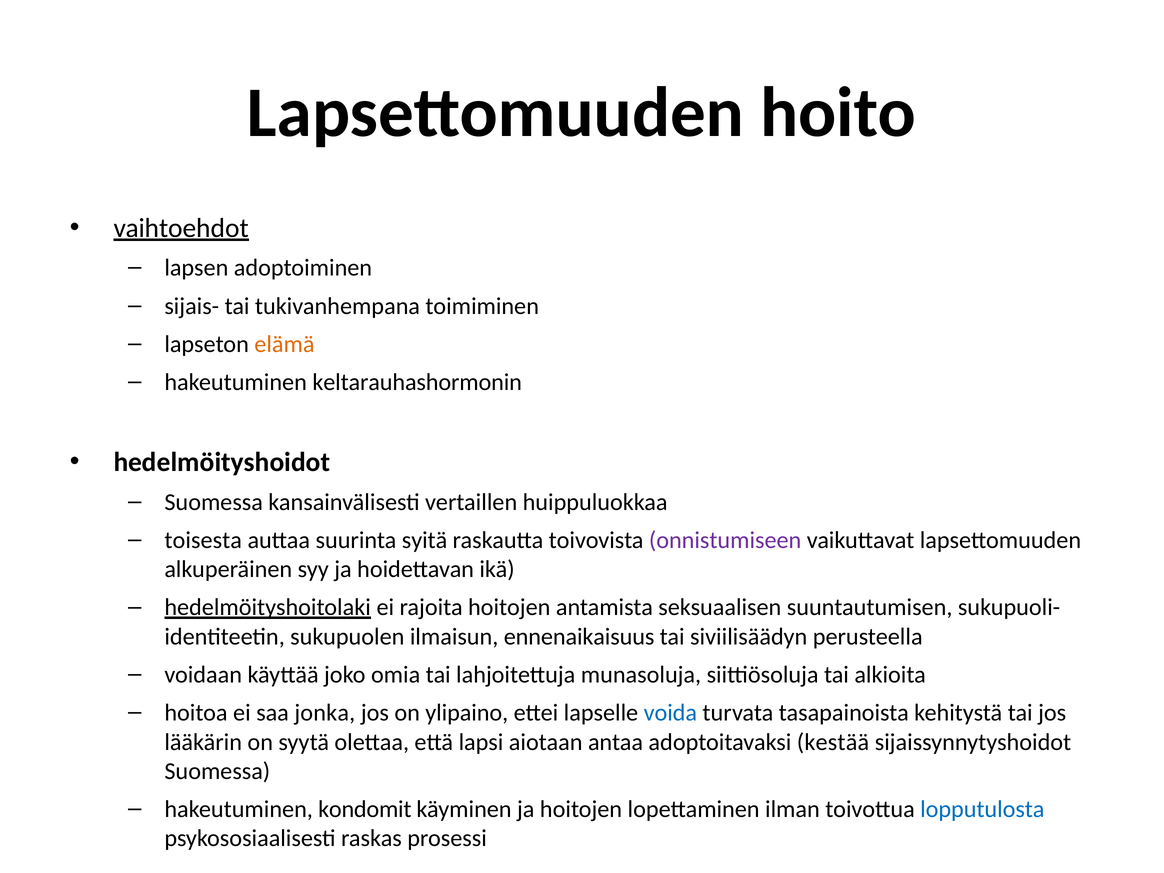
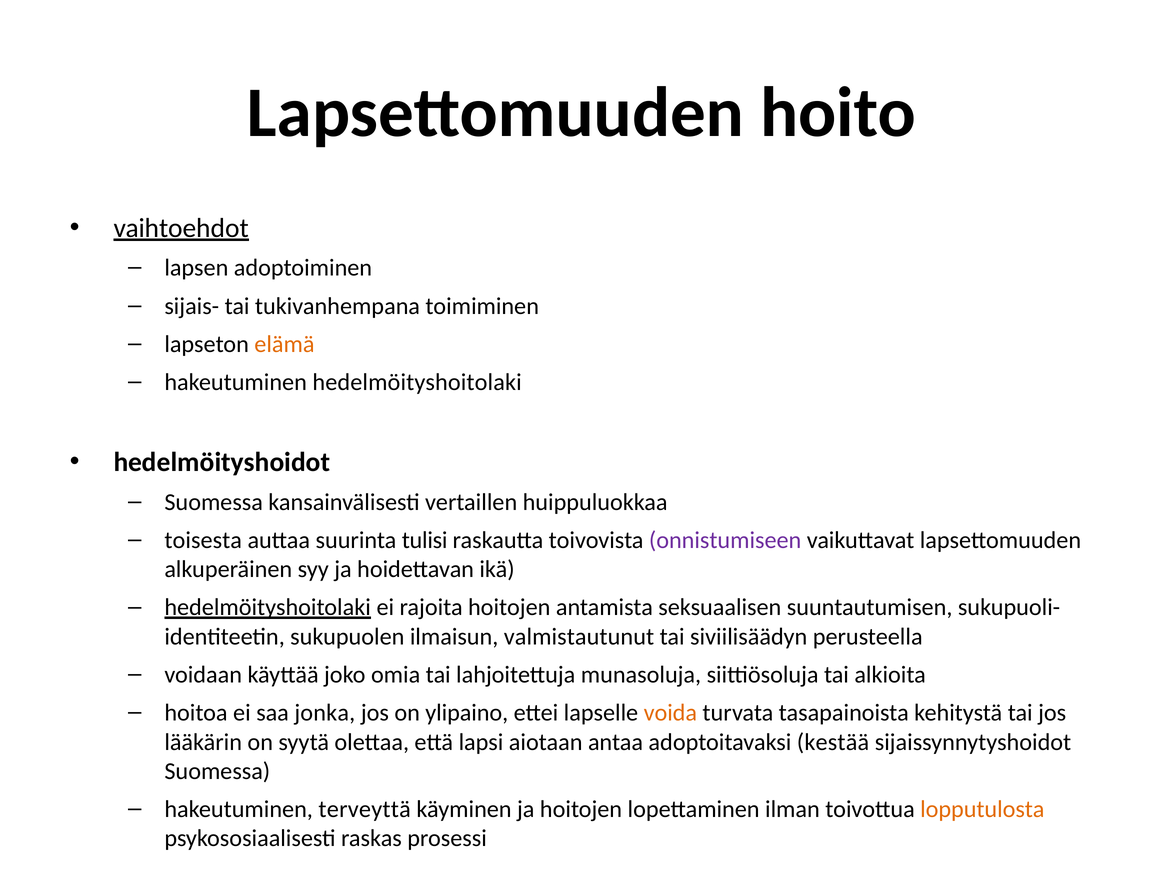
hakeutuminen keltarauhashormonin: keltarauhashormonin -> hedelmöityshoitolaki
syitä: syitä -> tulisi
ennenaikaisuus: ennenaikaisuus -> valmistautunut
voida colour: blue -> orange
kondomit: kondomit -> terveyttä
lopputulosta colour: blue -> orange
